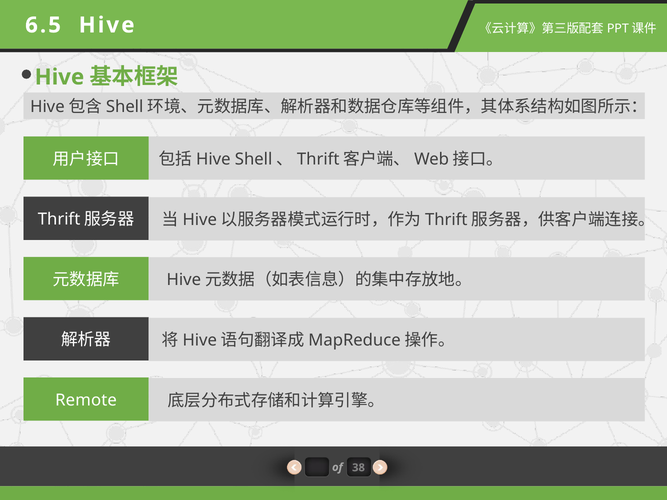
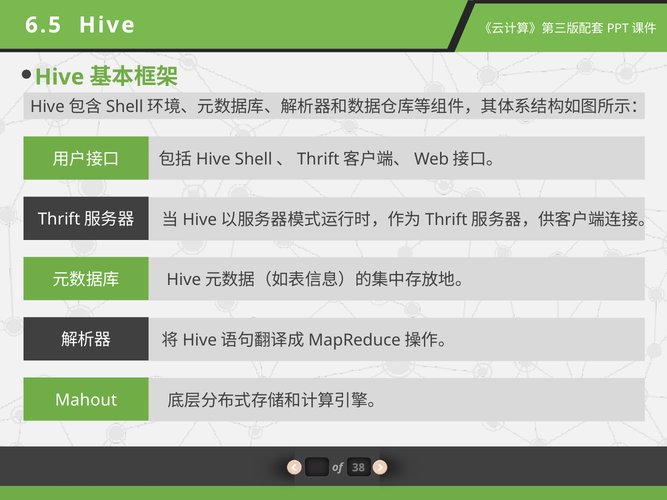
Remote: Remote -> Mahout
